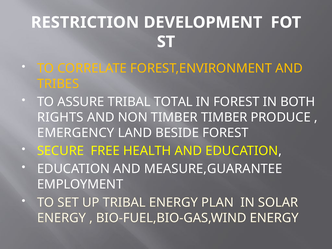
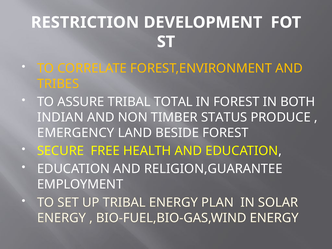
RIGHTS: RIGHTS -> INDIAN
TIMBER TIMBER: TIMBER -> STATUS
MEASURE,GUARANTEE: MEASURE,GUARANTEE -> RELIGION,GUARANTEE
